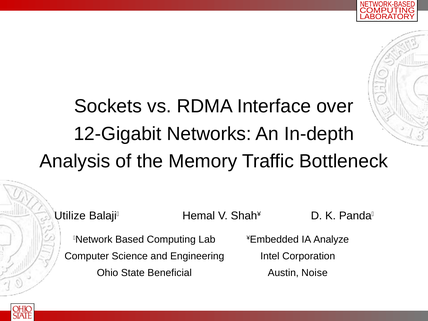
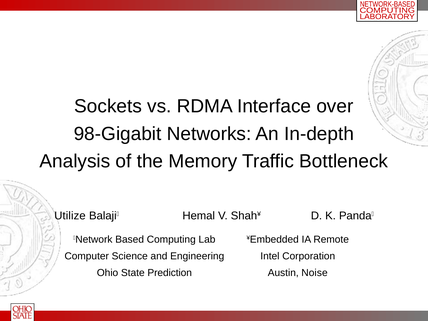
12-Gigabit: 12-Gigabit -> 98-Gigabit
Analyze: Analyze -> Remote
Beneficial: Beneficial -> Prediction
